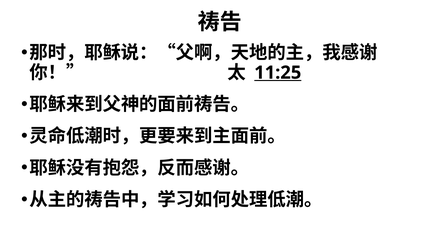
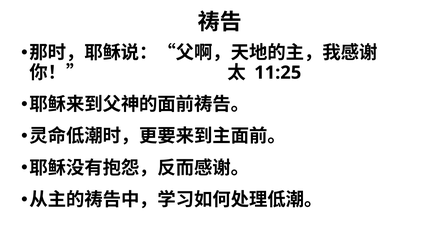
11:25 underline: present -> none
